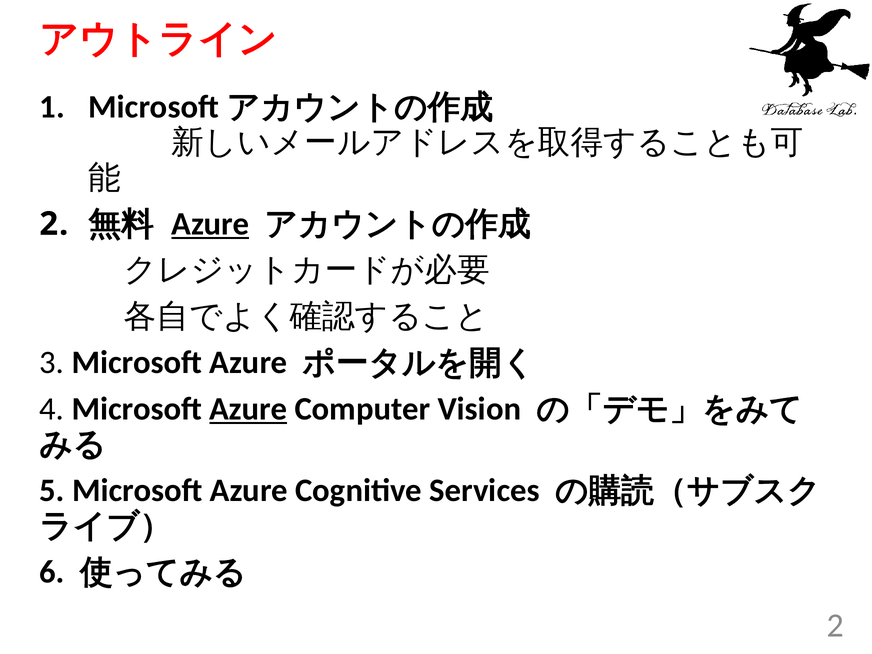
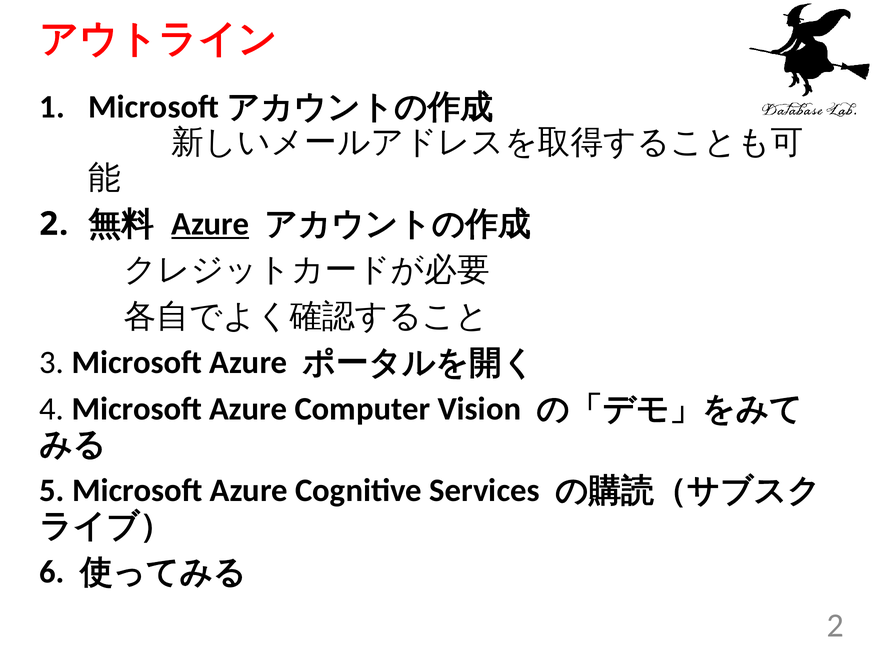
Azure at (248, 409) underline: present -> none
